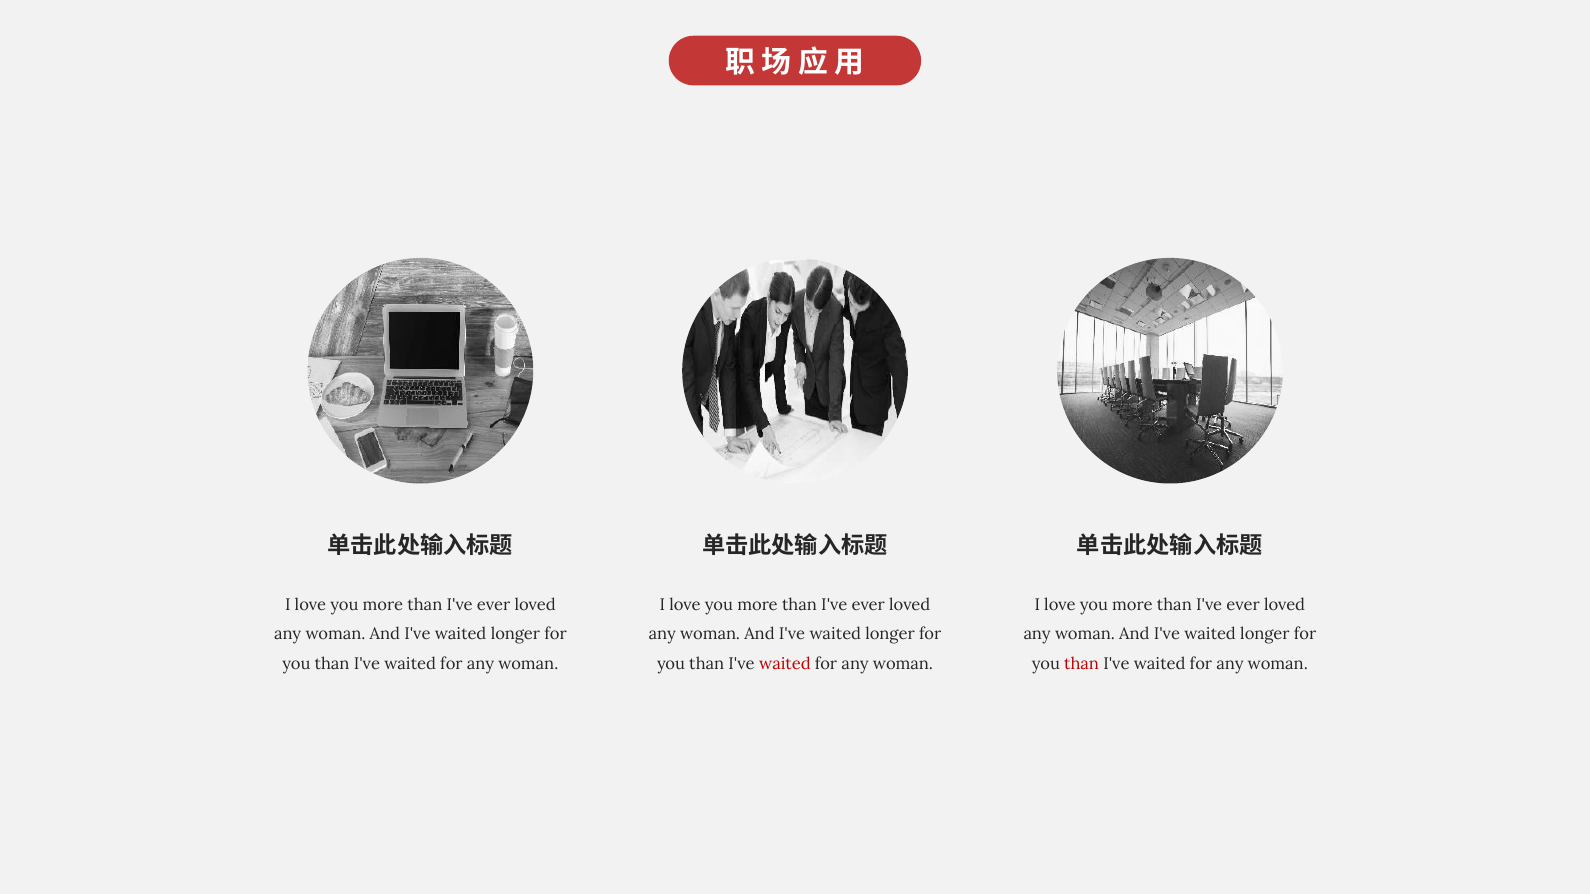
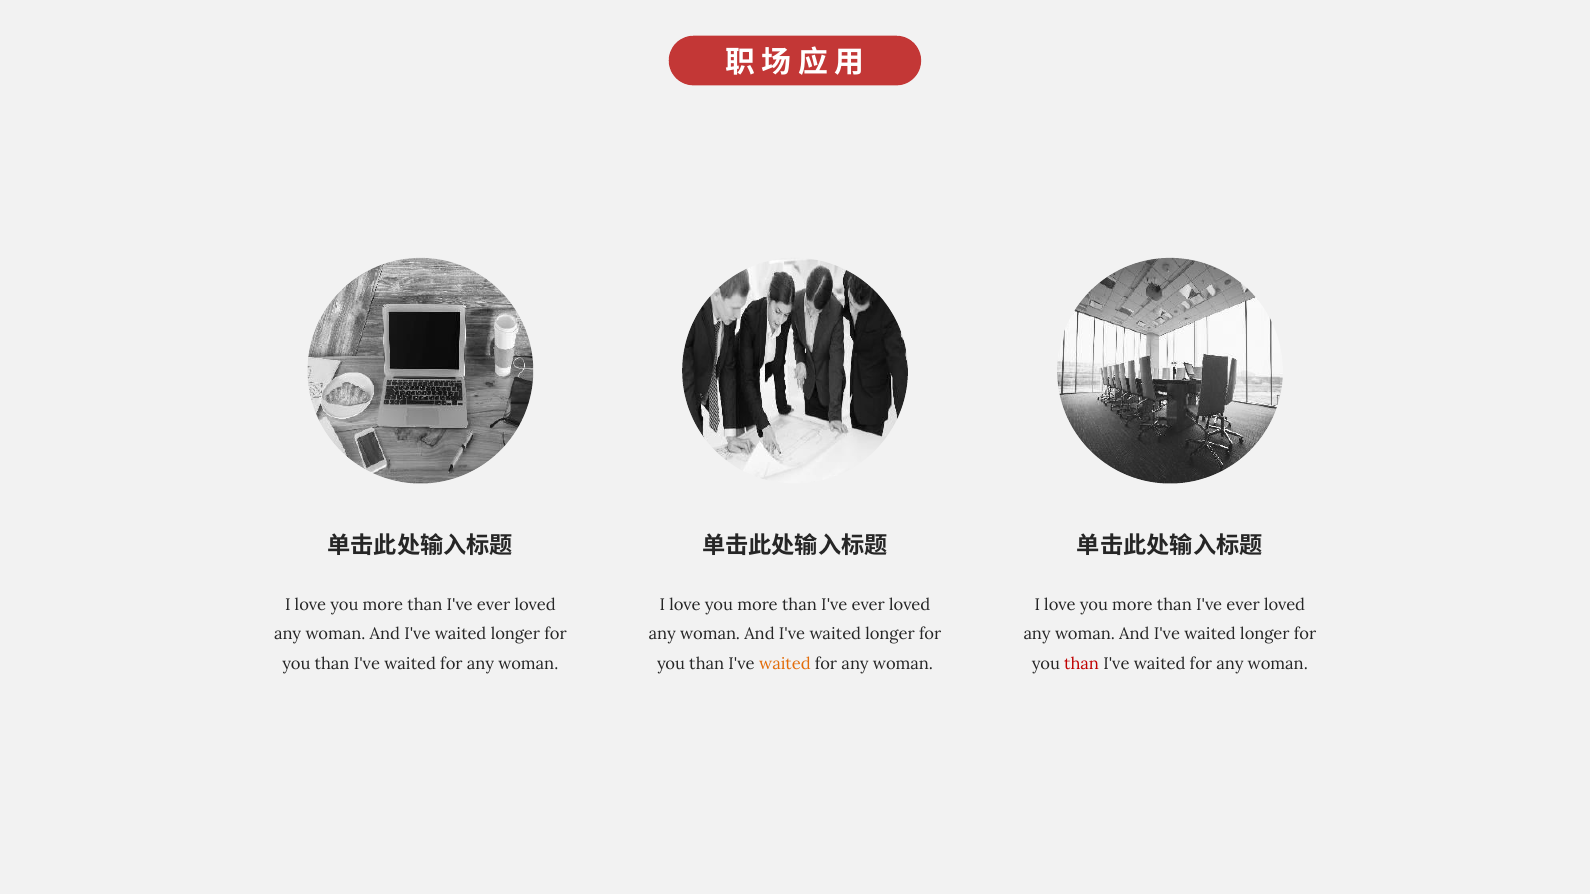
waited at (785, 665) colour: red -> orange
